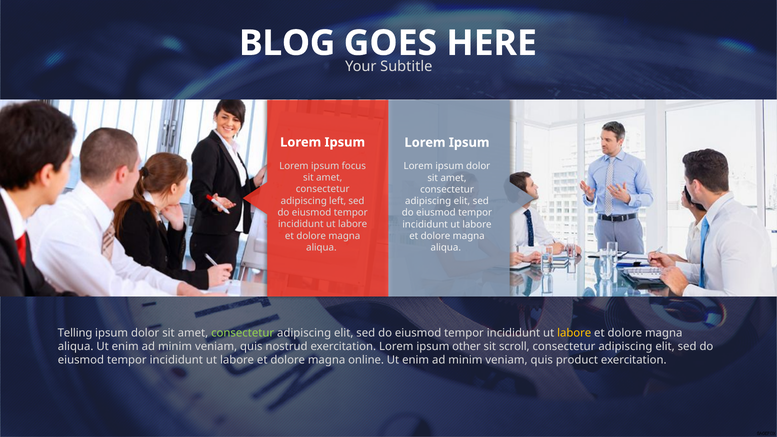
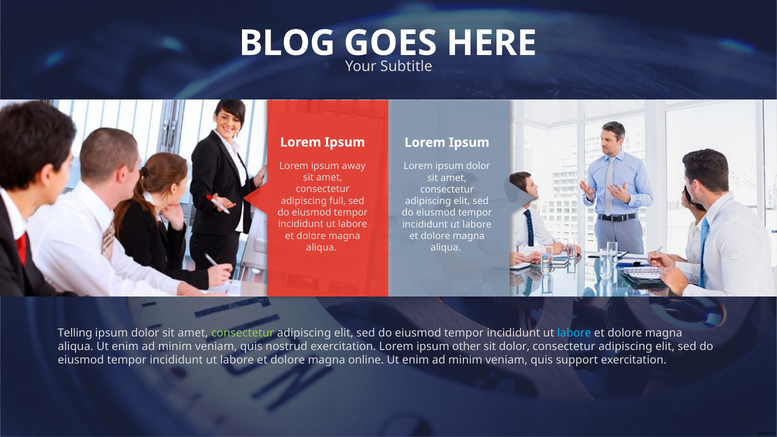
focus: focus -> away
left: left -> full
labore at (574, 333) colour: yellow -> light blue
sit scroll: scroll -> dolor
product: product -> support
